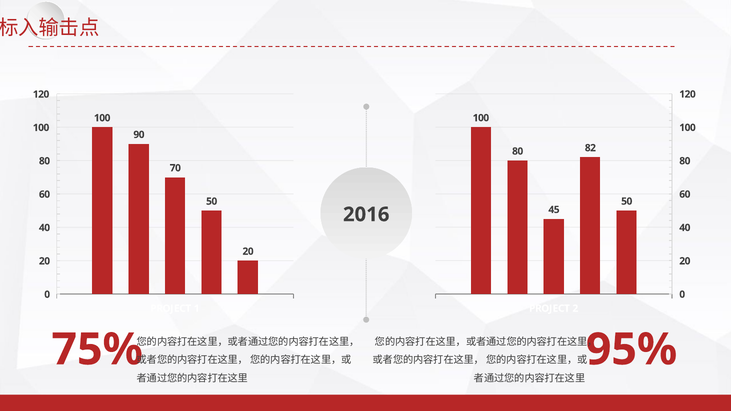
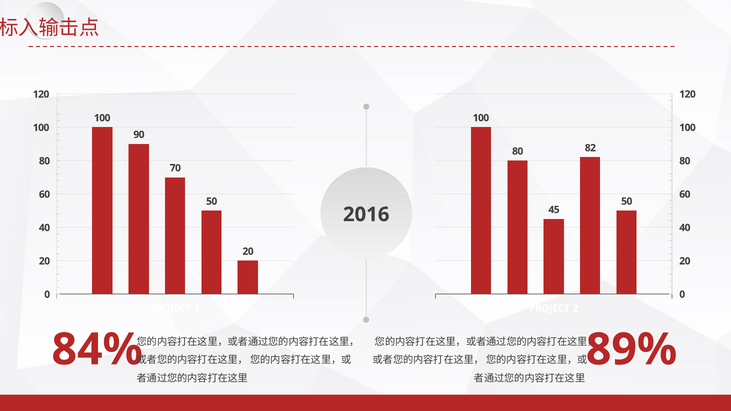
75%: 75% -> 84%
95%: 95% -> 89%
